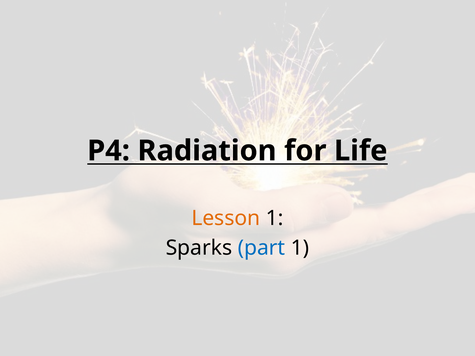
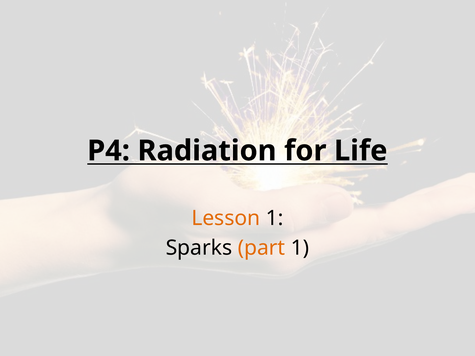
part colour: blue -> orange
